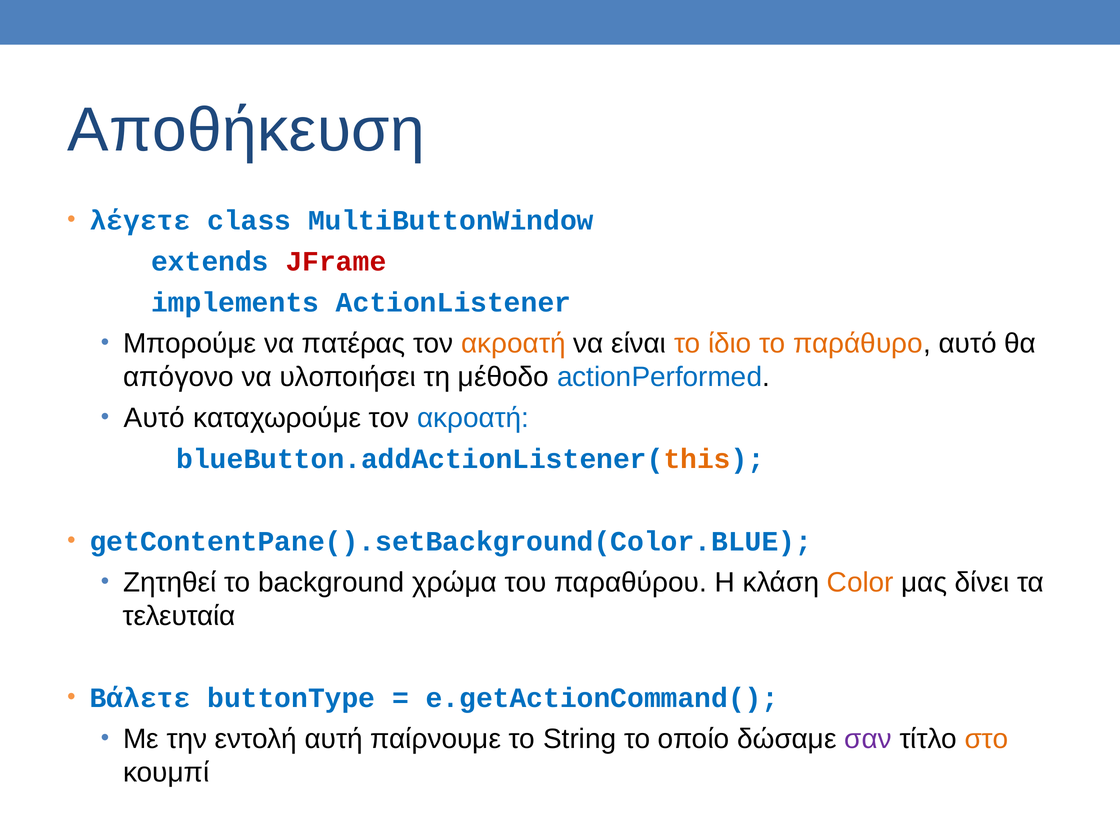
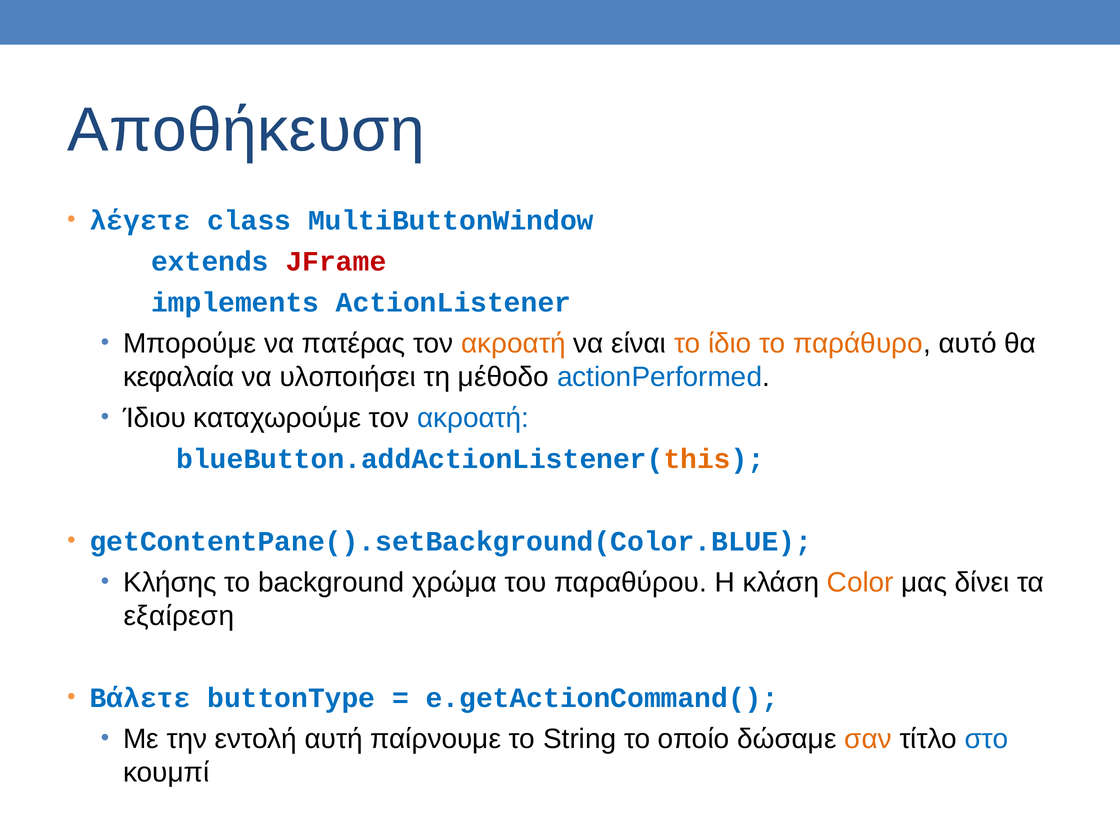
απόγονο: απόγονο -> κεφαλαία
Αυτό at (154, 418): Αυτό -> Ίδιου
Ζητηθεί: Ζητηθεί -> Κλήσης
τελευταία: τελευταία -> εξαίρεση
σαν colour: purple -> orange
στο colour: orange -> blue
